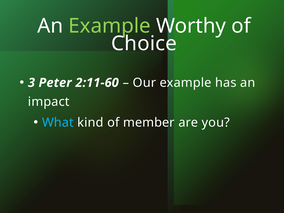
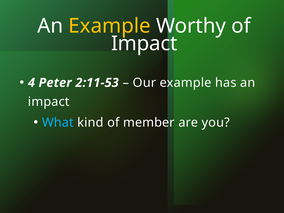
Example at (110, 26) colour: light green -> yellow
Choice at (144, 44): Choice -> Impact
3: 3 -> 4
2:11-60: 2:11-60 -> 2:11-53
